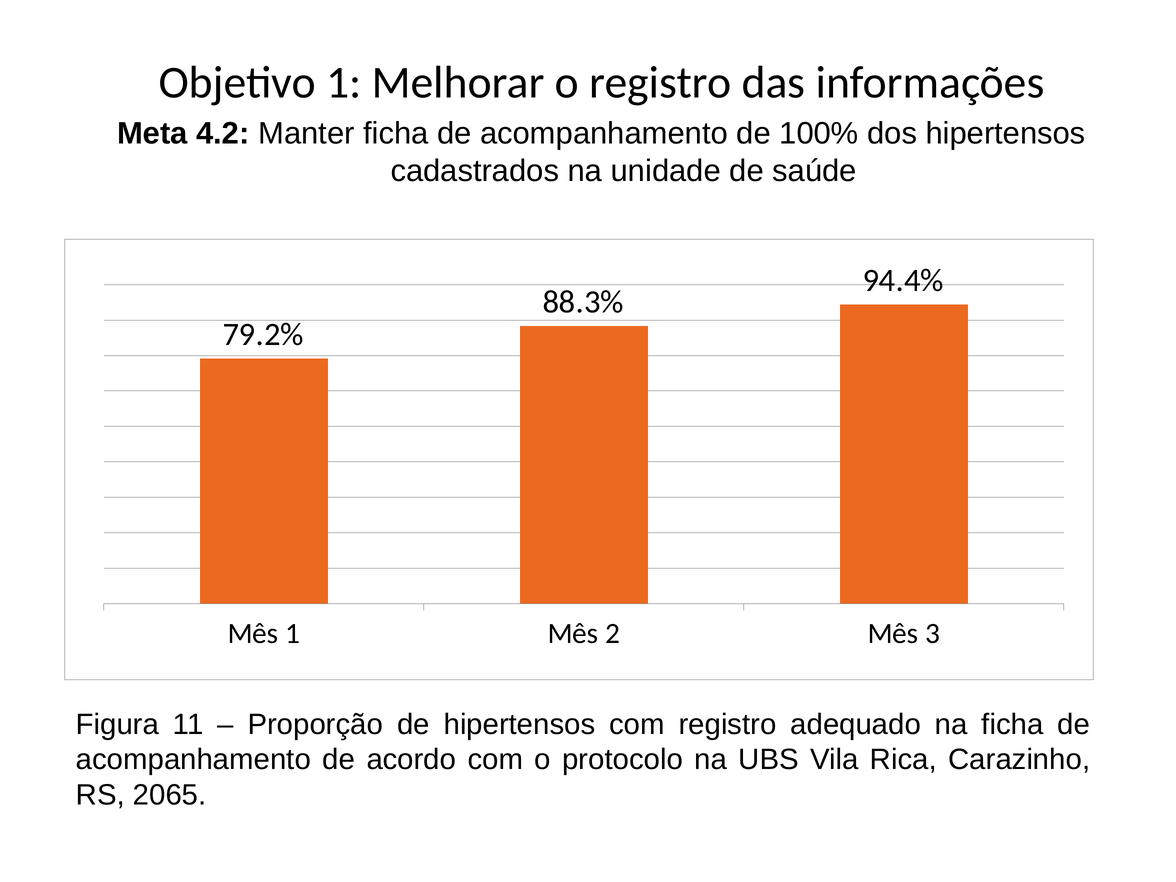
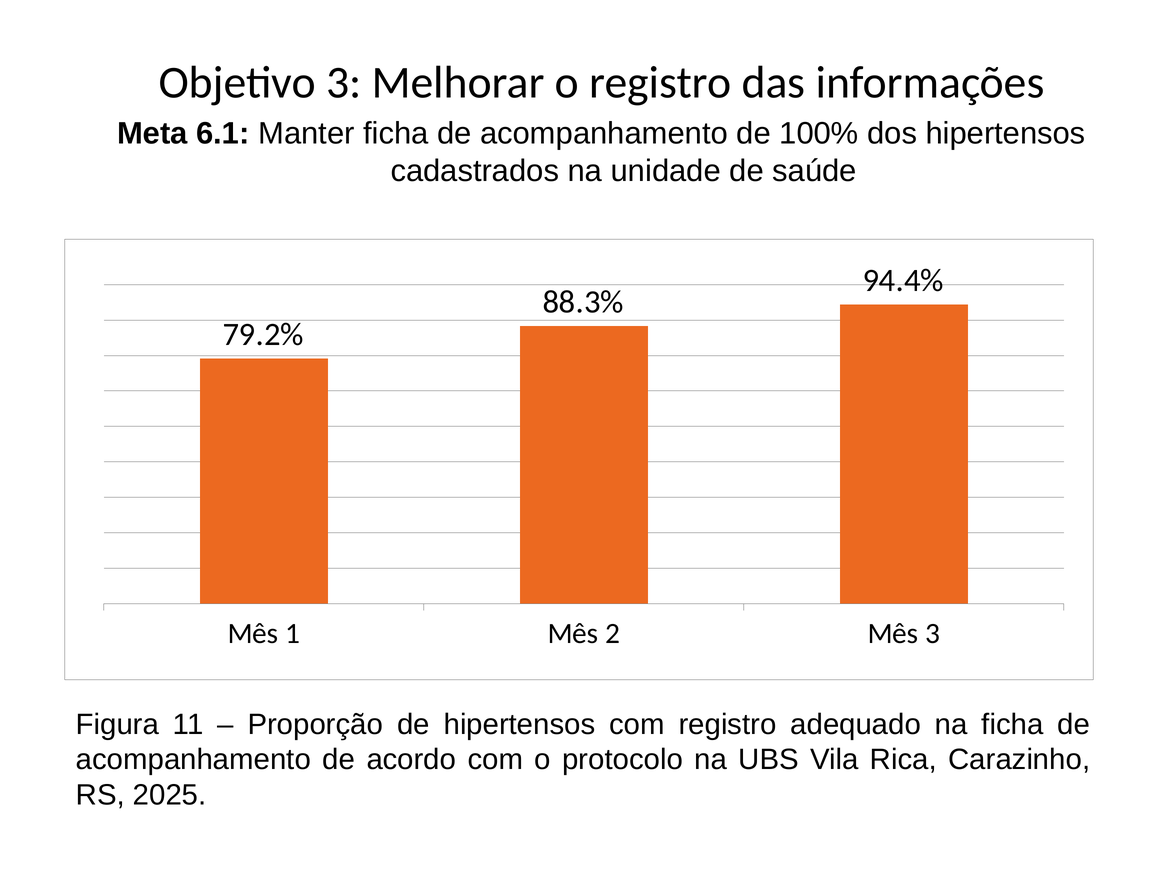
Objetivo 1: 1 -> 3
4.2: 4.2 -> 6.1
2065: 2065 -> 2025
